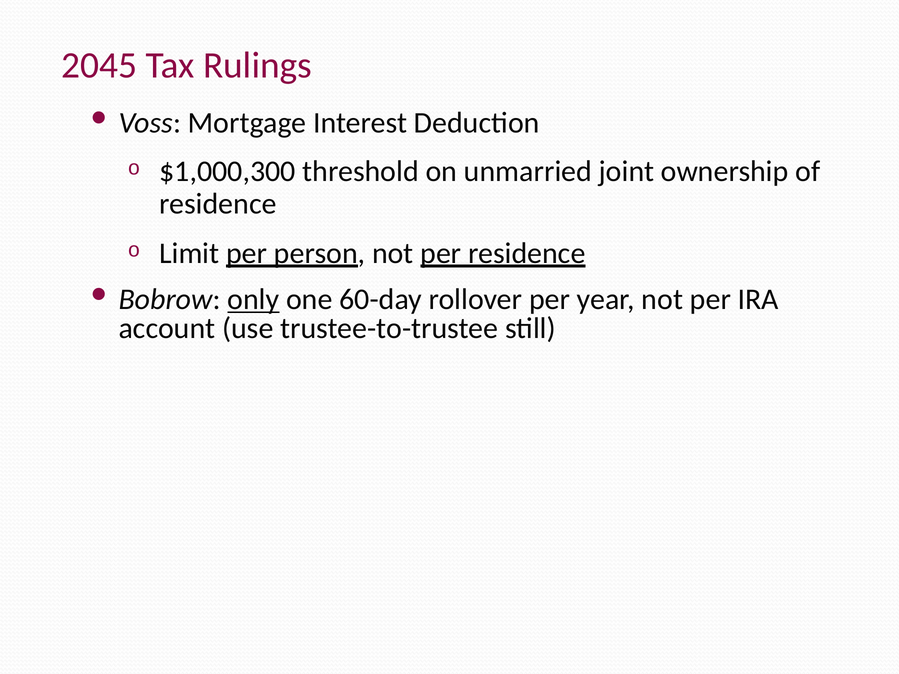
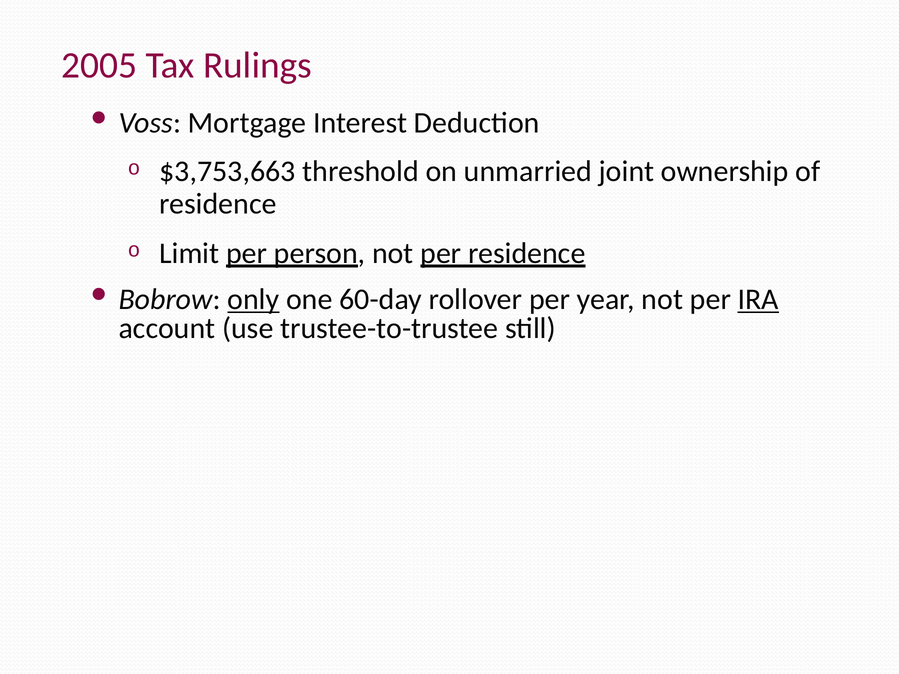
2045: 2045 -> 2005
$1,000,300: $1,000,300 -> $3,753,663
IRA underline: none -> present
